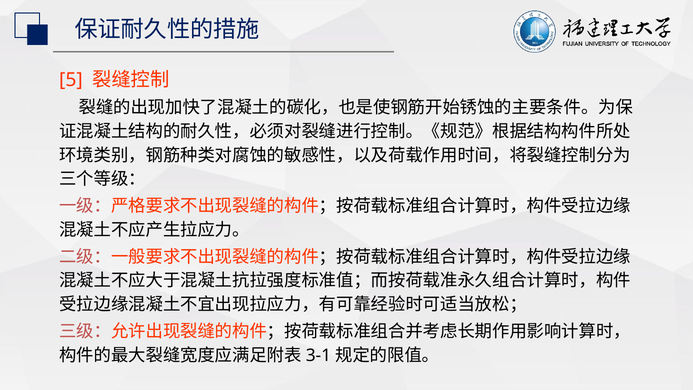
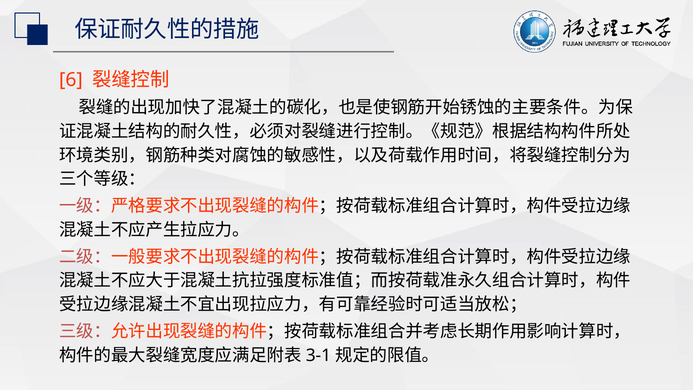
5: 5 -> 6
